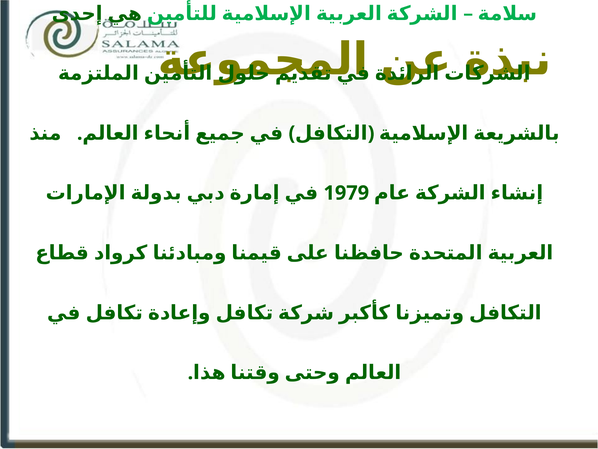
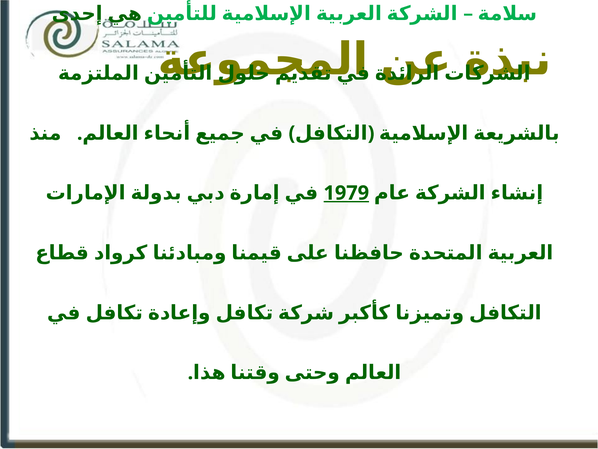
1979 underline: none -> present
